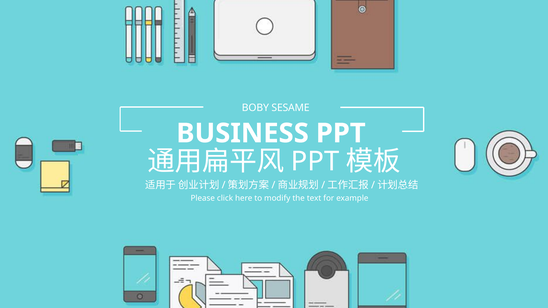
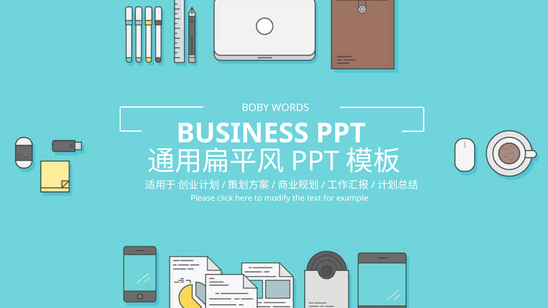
SESAME: SESAME -> WORDS
